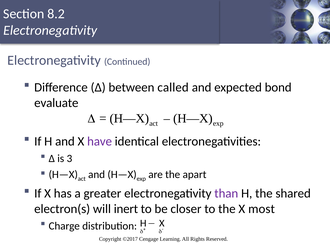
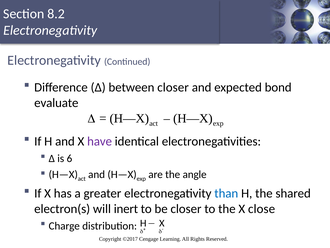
between called: called -> closer
3: 3 -> 6
apart: apart -> angle
than colour: purple -> blue
most: most -> close
